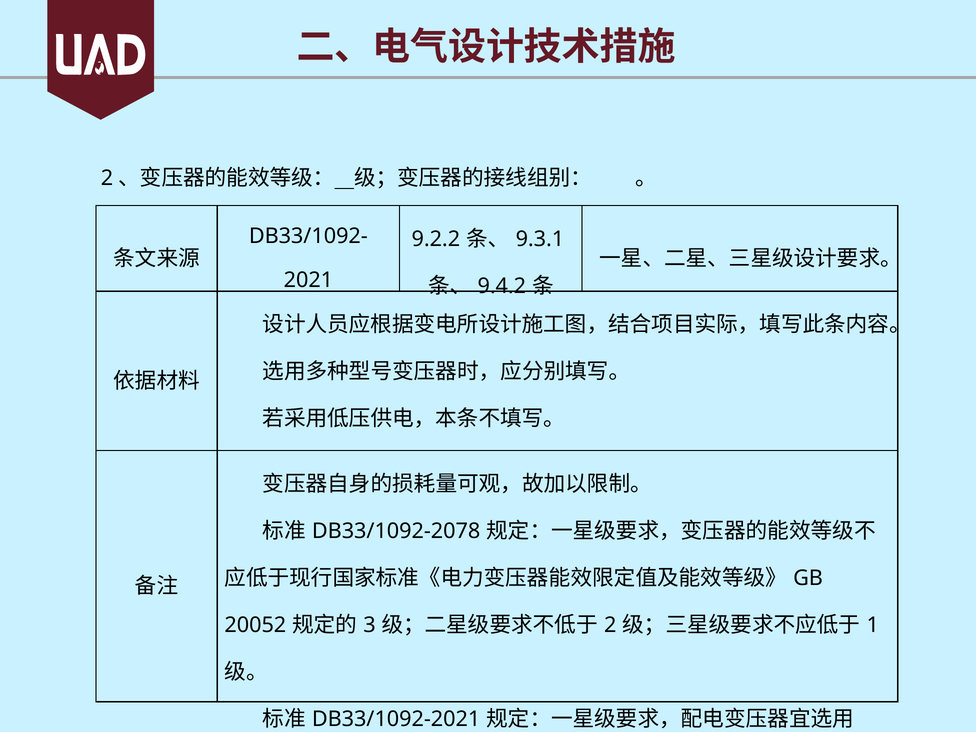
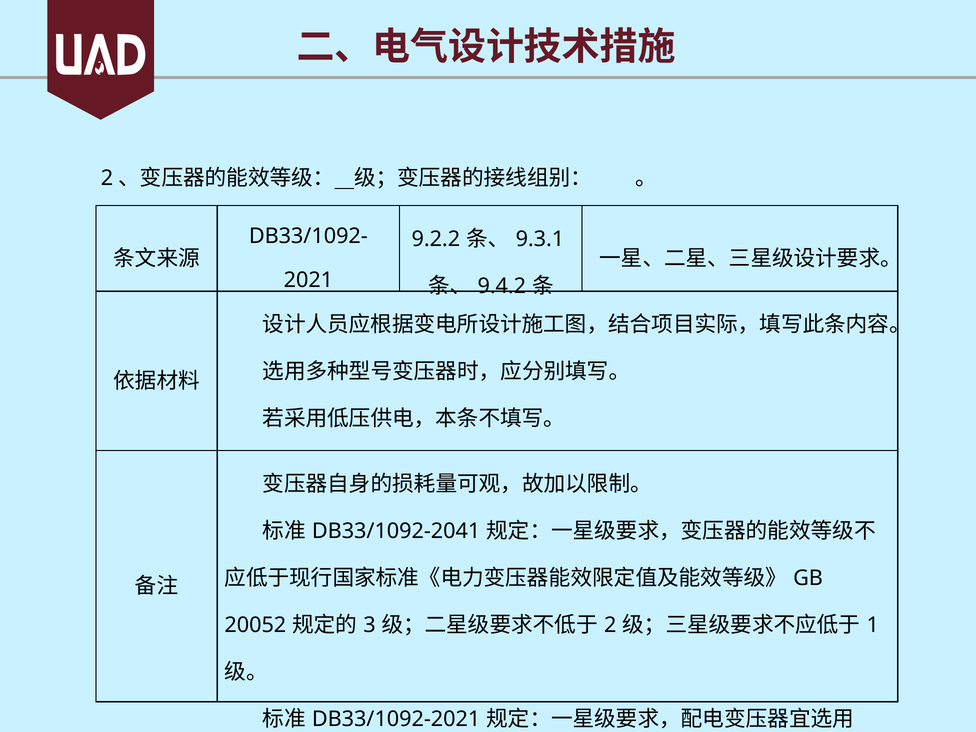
DB33/1092-2078: DB33/1092-2078 -> DB33/1092-2041
